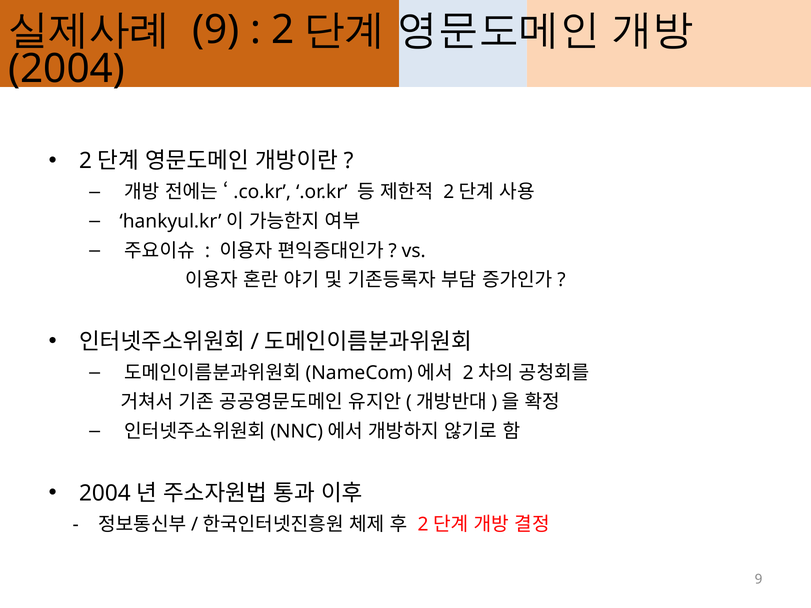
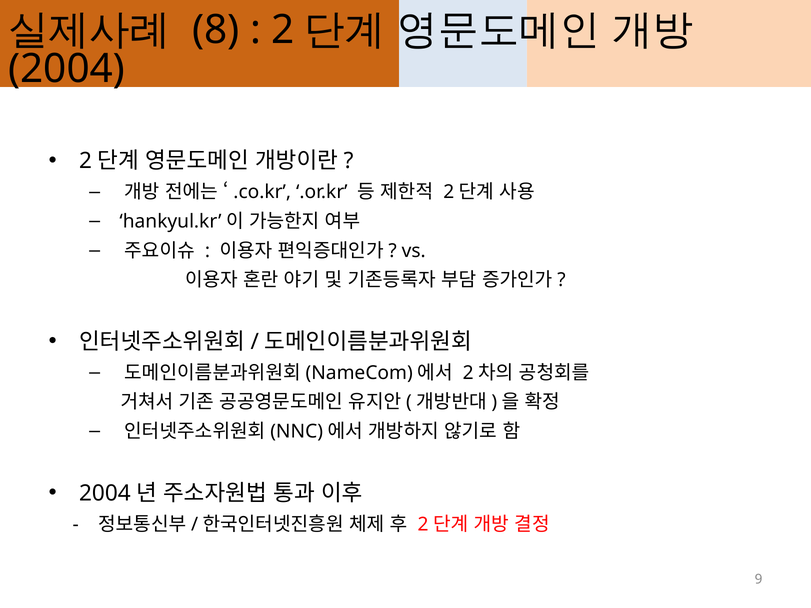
9 at (216, 30): 9 -> 8
